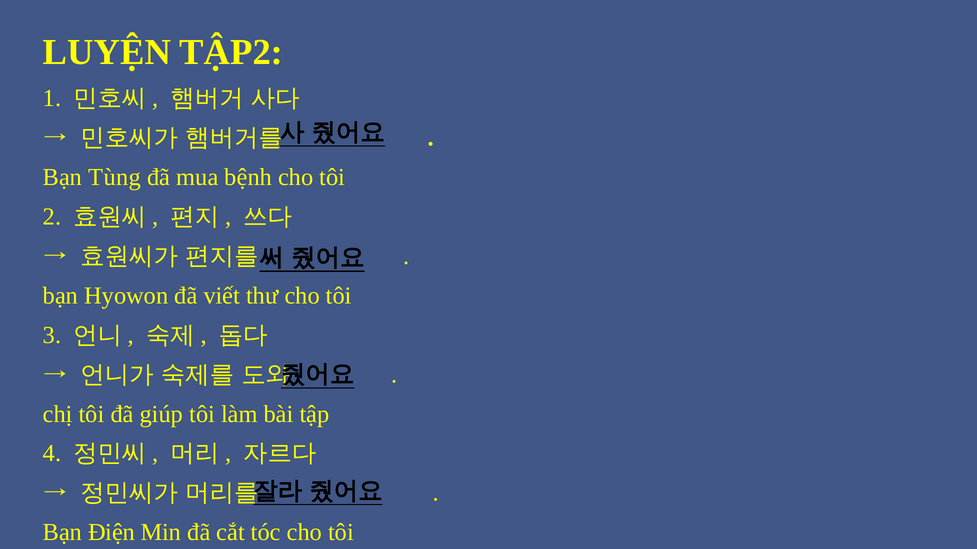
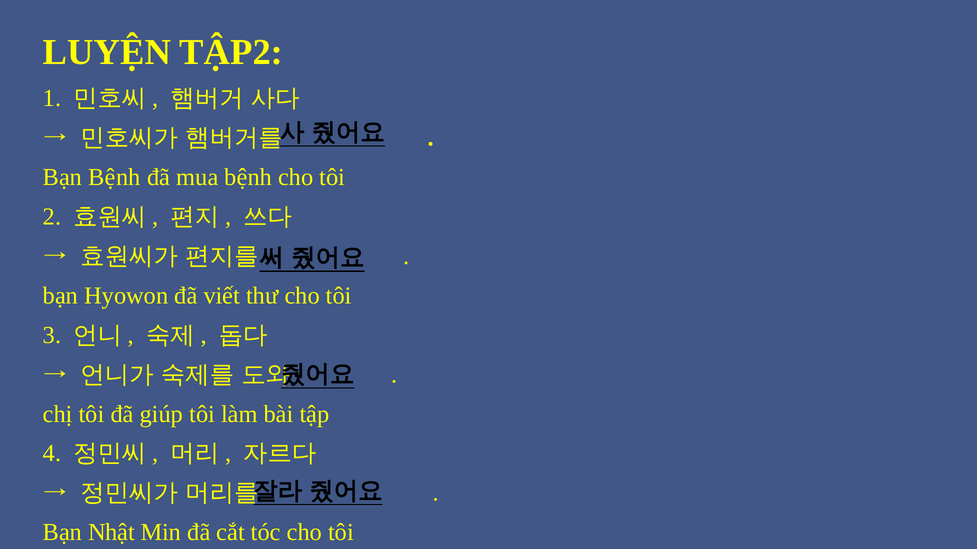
Bạn Tùng: Tùng -> Bệnh
Điện: Điện -> Nhật
